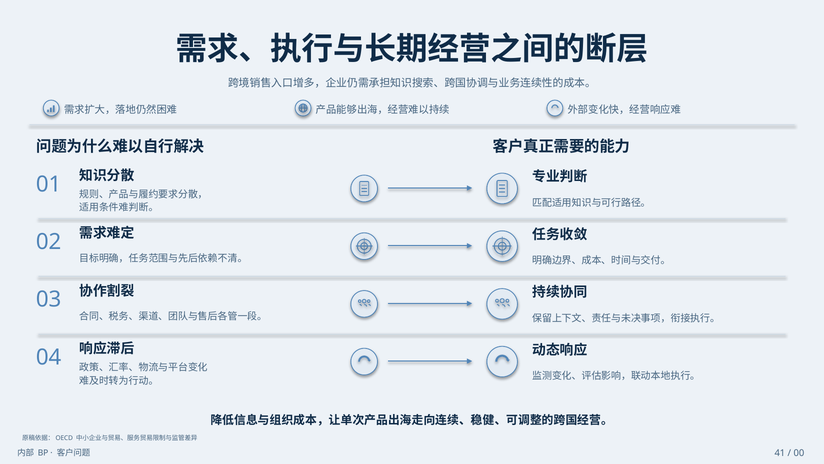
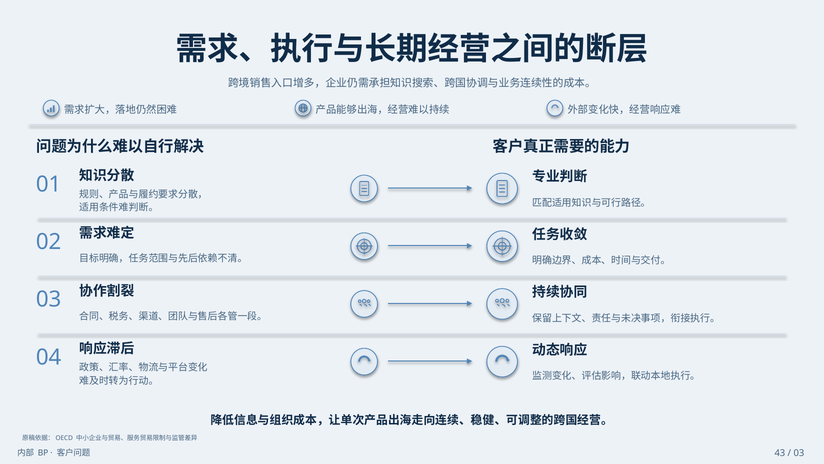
41: 41 -> 43
00 at (799, 453): 00 -> 03
